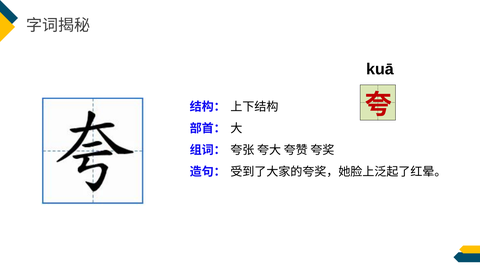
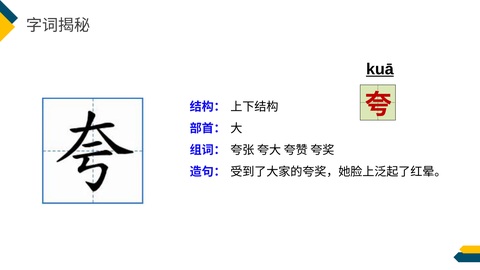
kuā underline: none -> present
